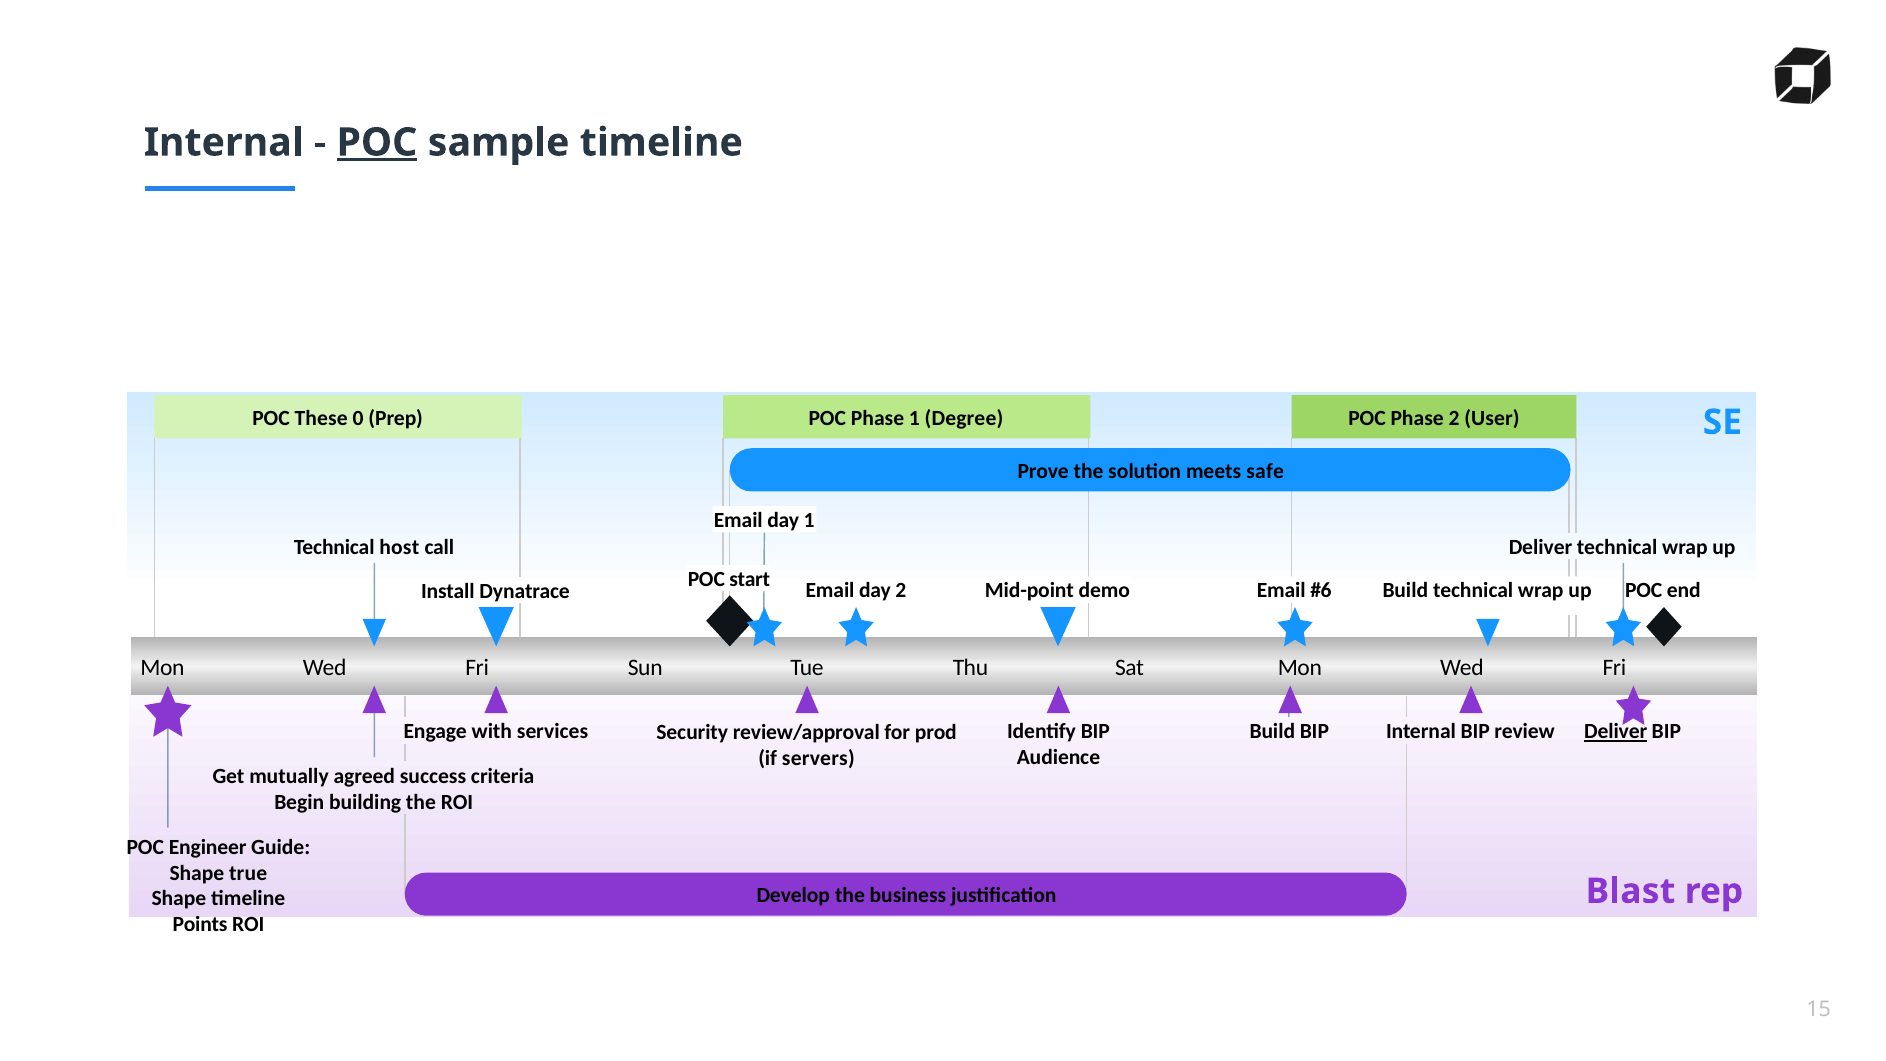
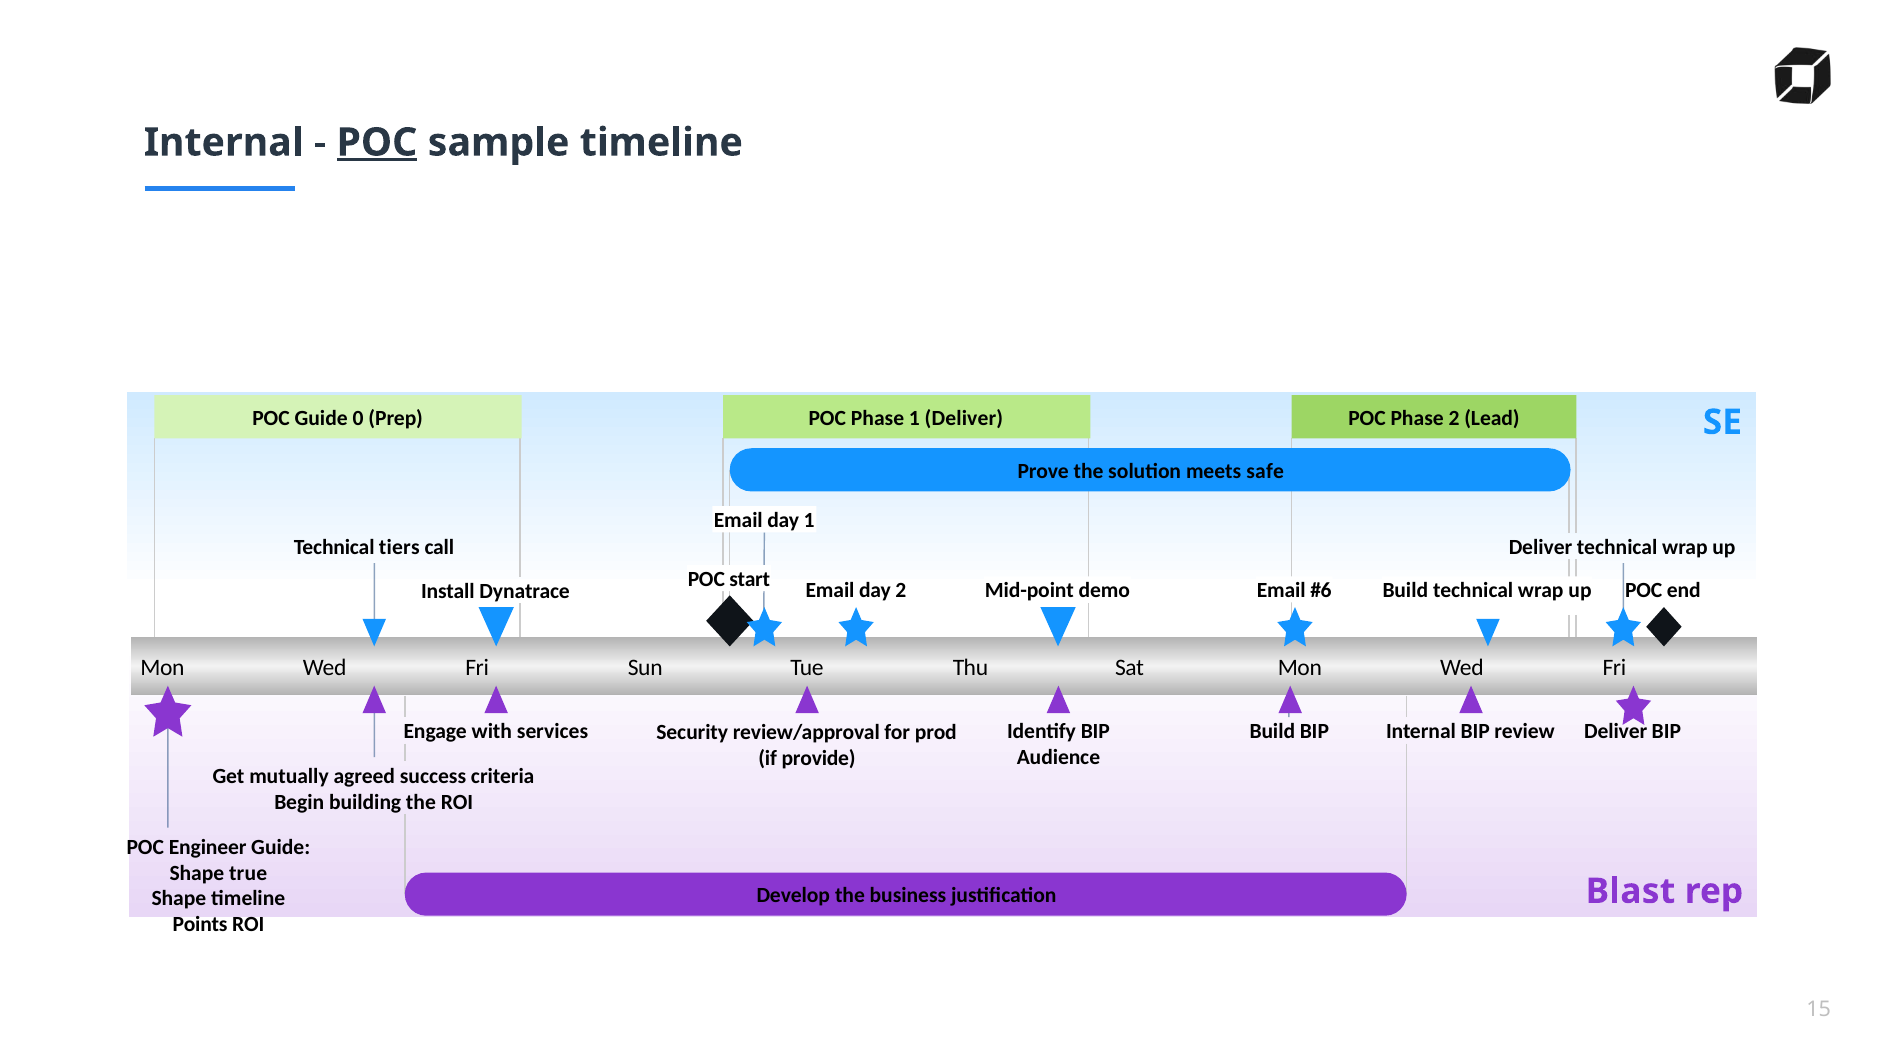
POC These: These -> Guide
1 Degree: Degree -> Deliver
User: User -> Lead
host: host -> tiers
Deliver at (1616, 732) underline: present -> none
servers: servers -> provide
